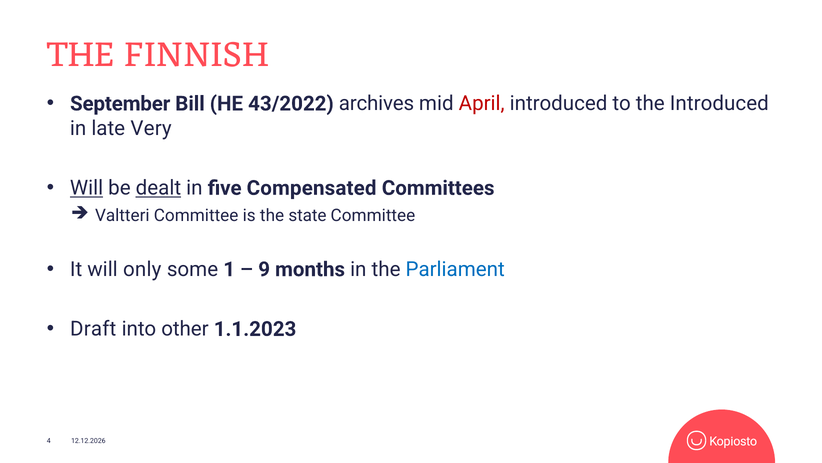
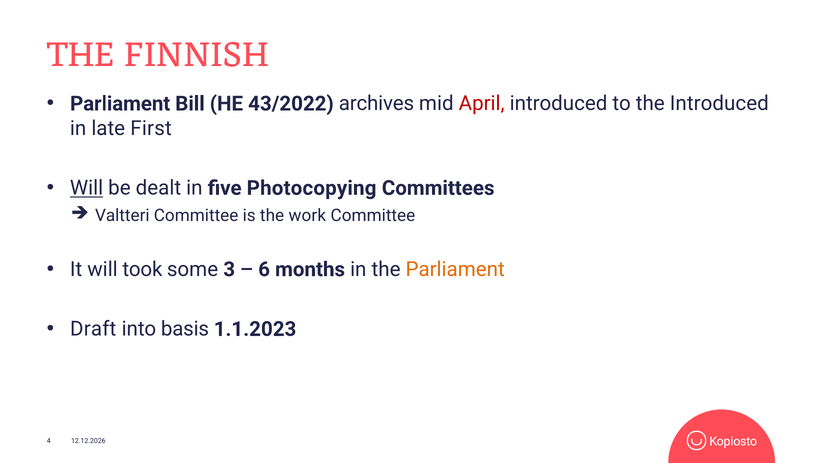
September at (120, 104): September -> Parliament
Very: Very -> First
dealt underline: present -> none
Compensated: Compensated -> Photocopying
state: state -> work
only: only -> took
1: 1 -> 3
9: 9 -> 6
Parliament at (455, 269) colour: blue -> orange
other: other -> basis
